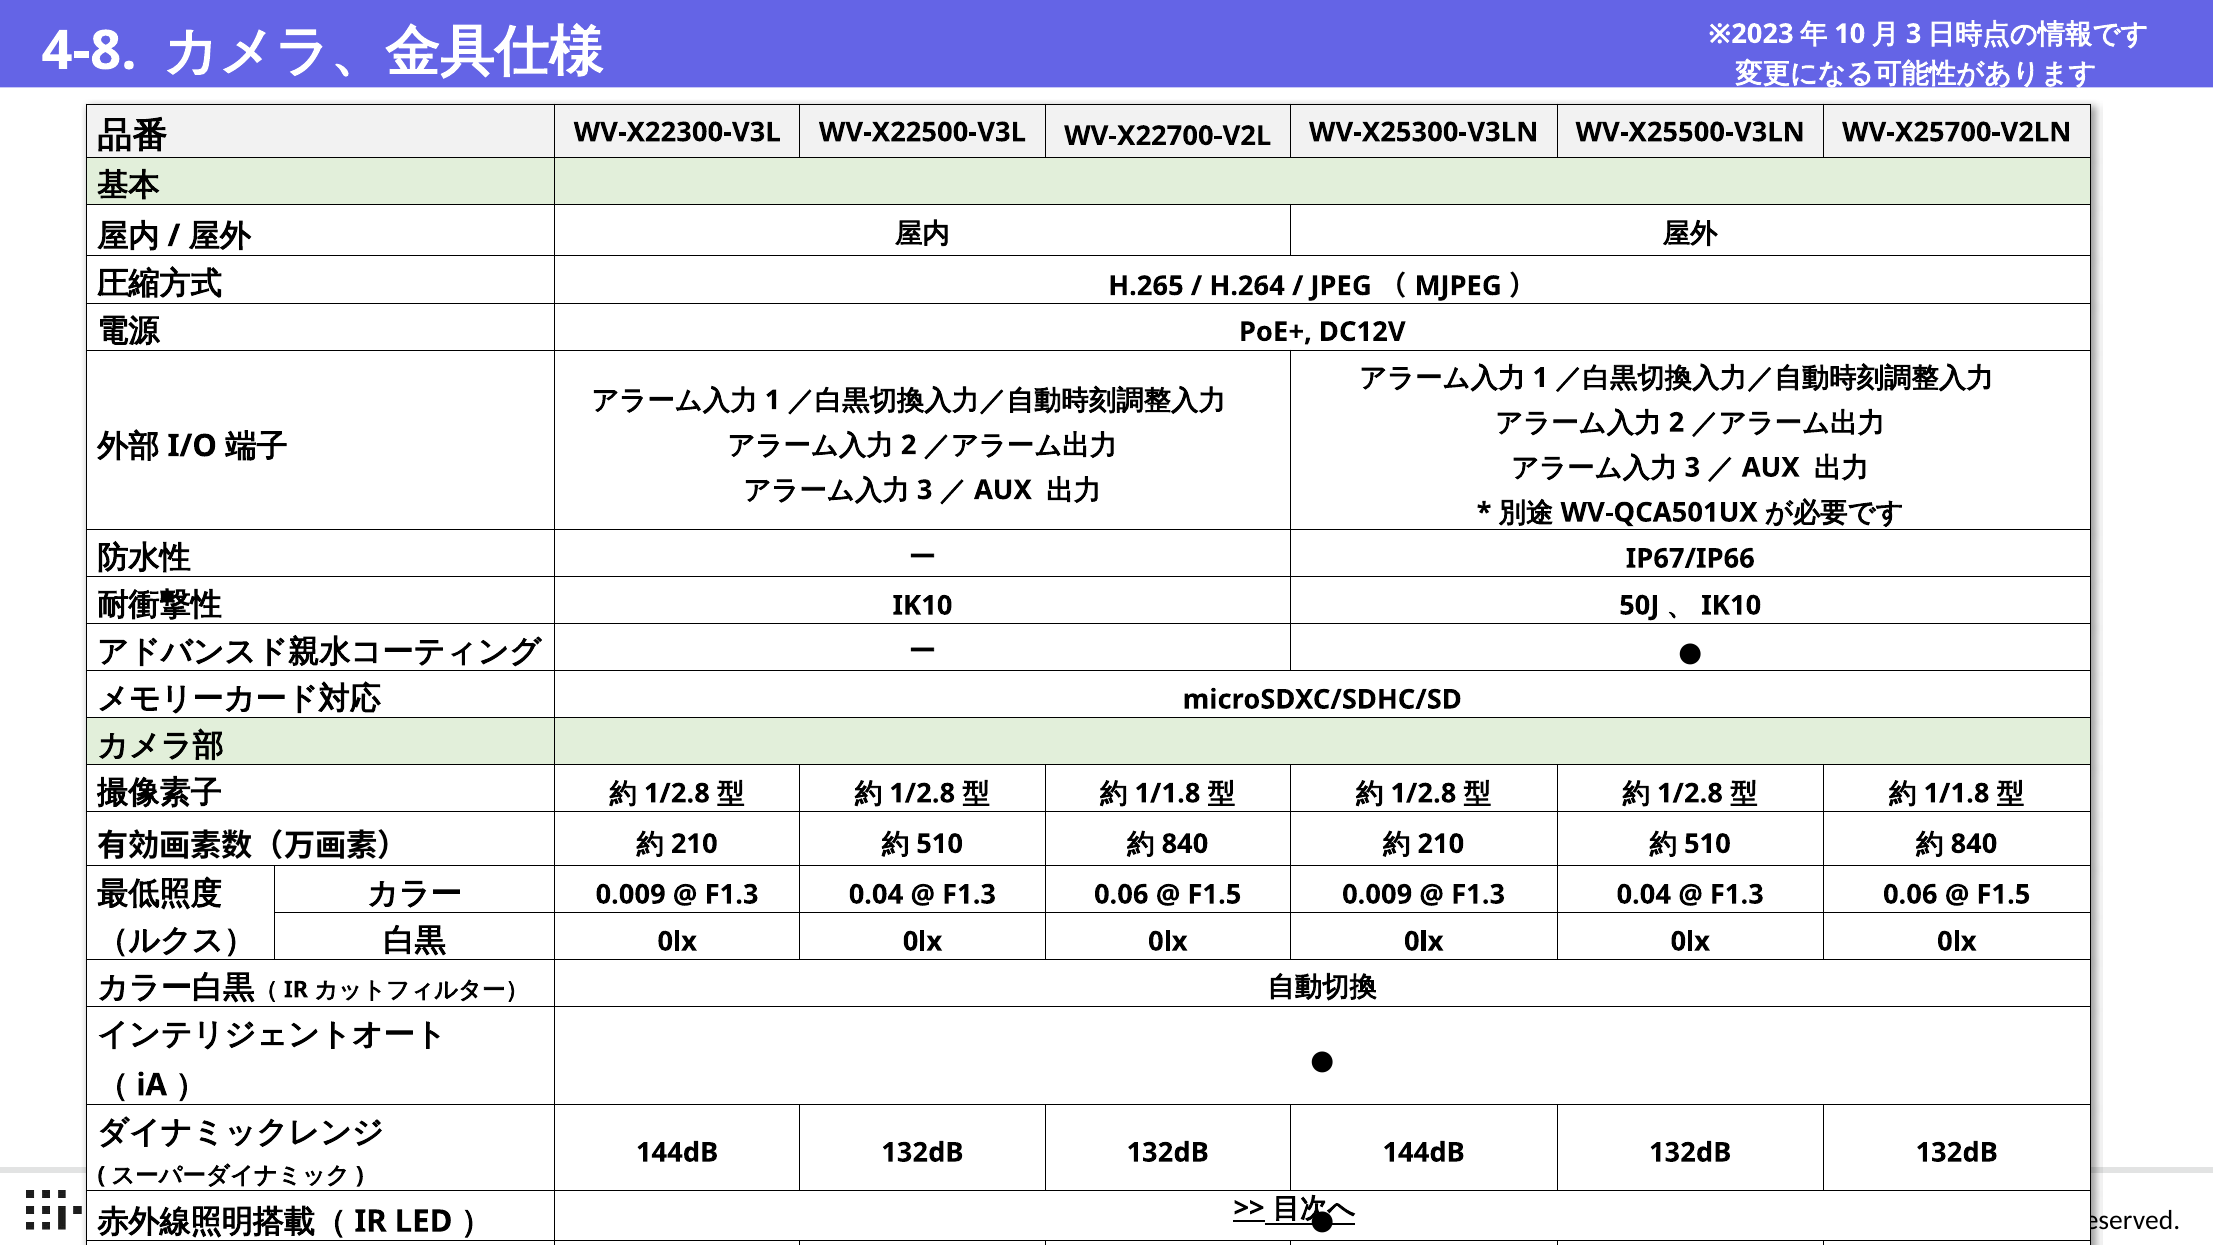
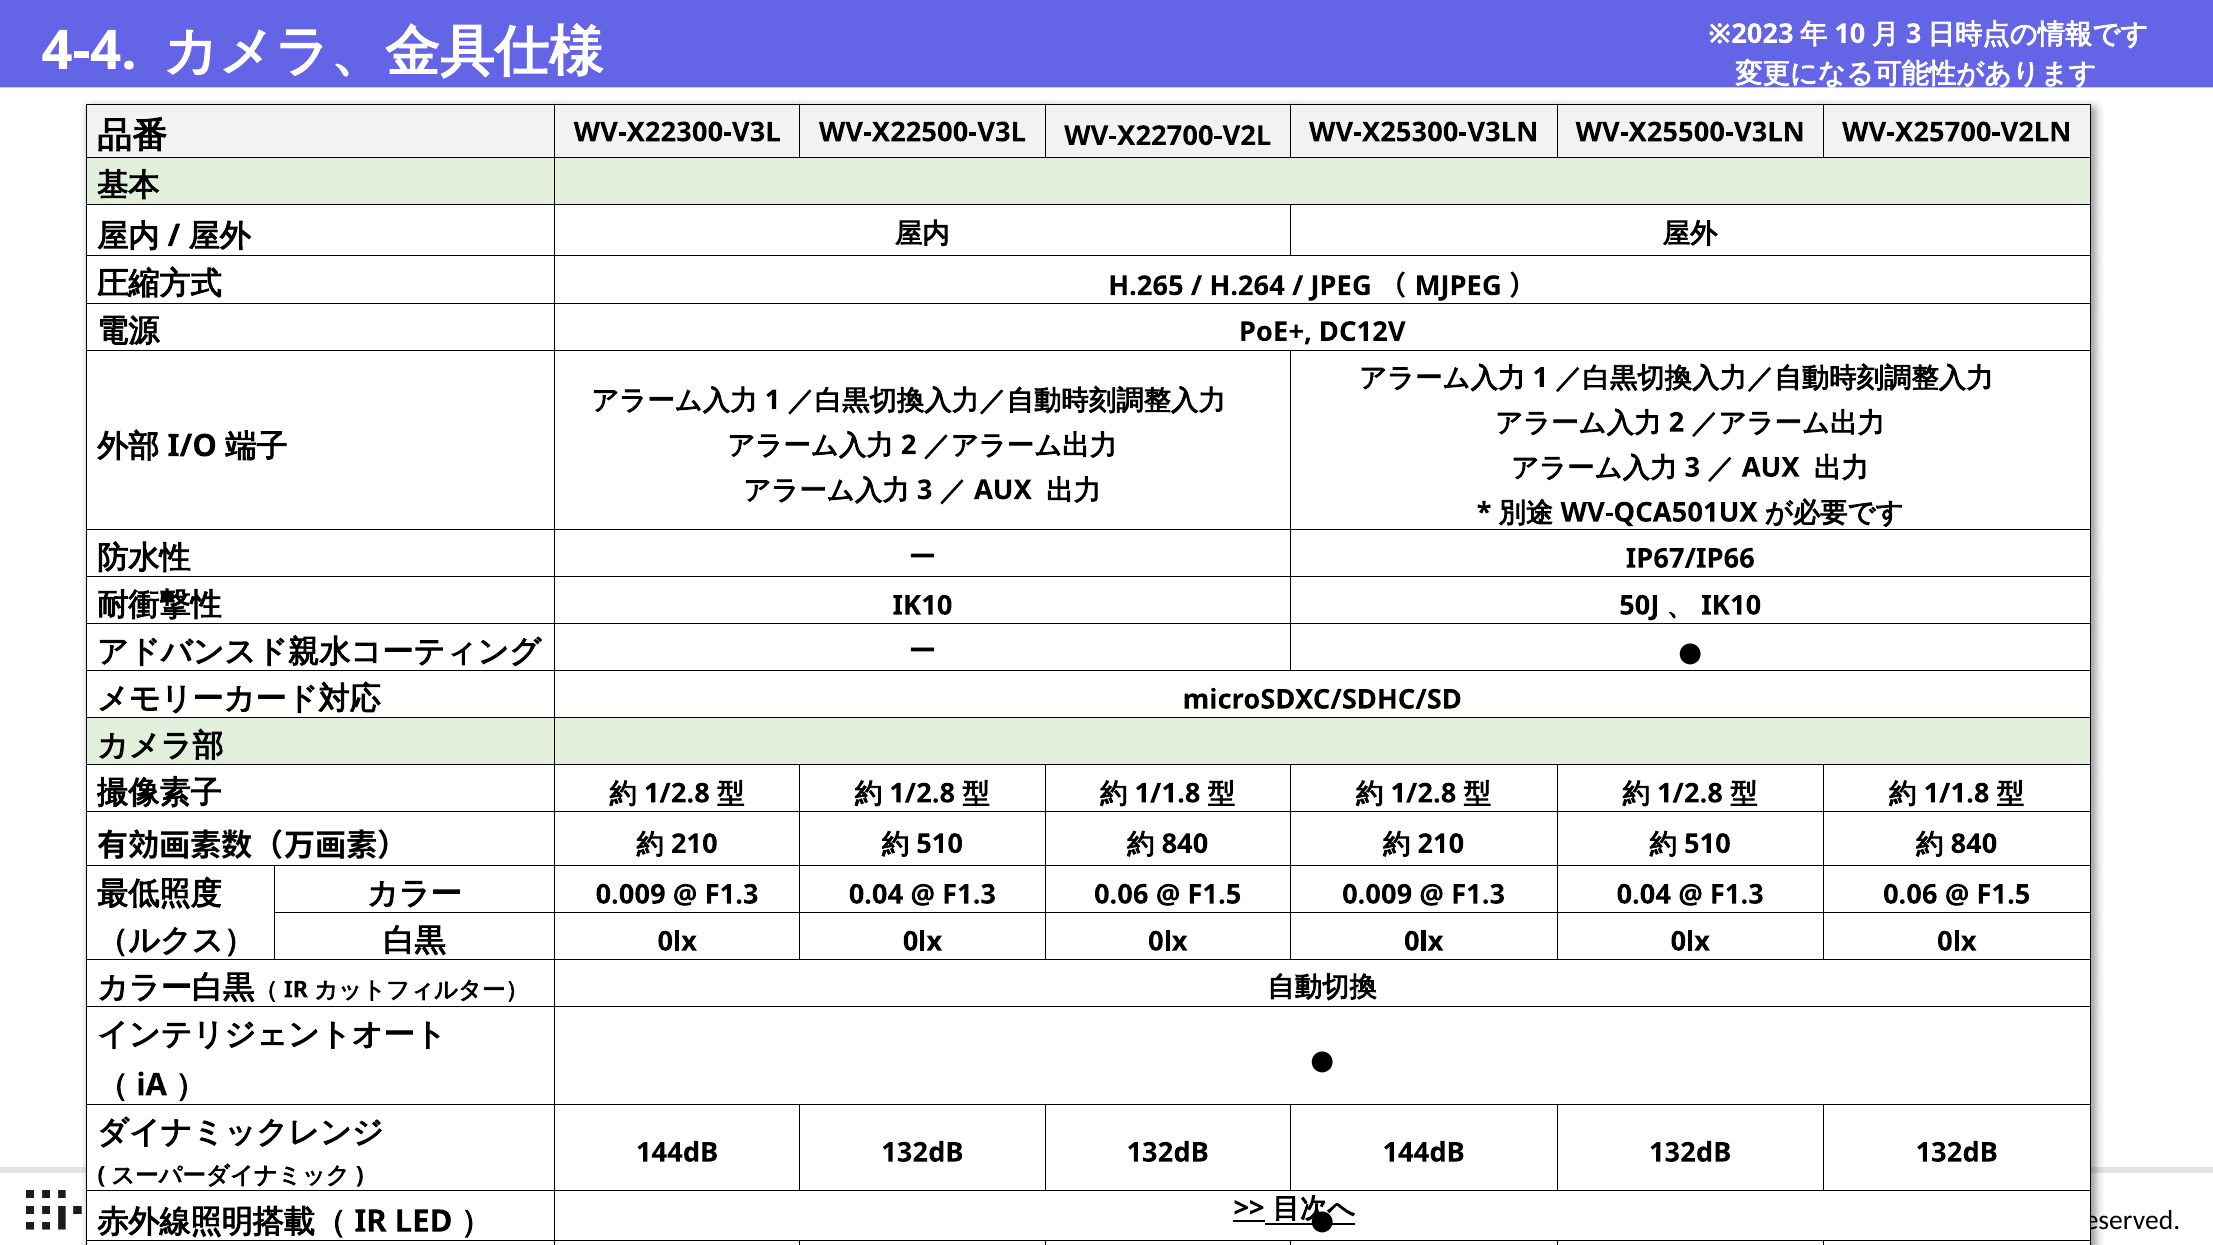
4-8: 4-8 -> 4-4
